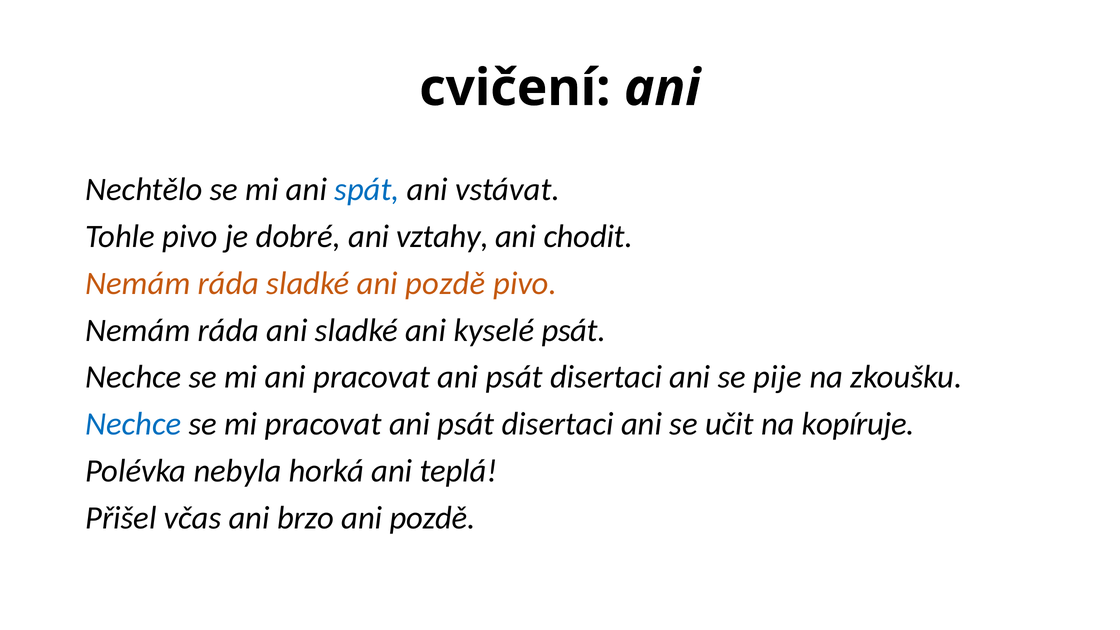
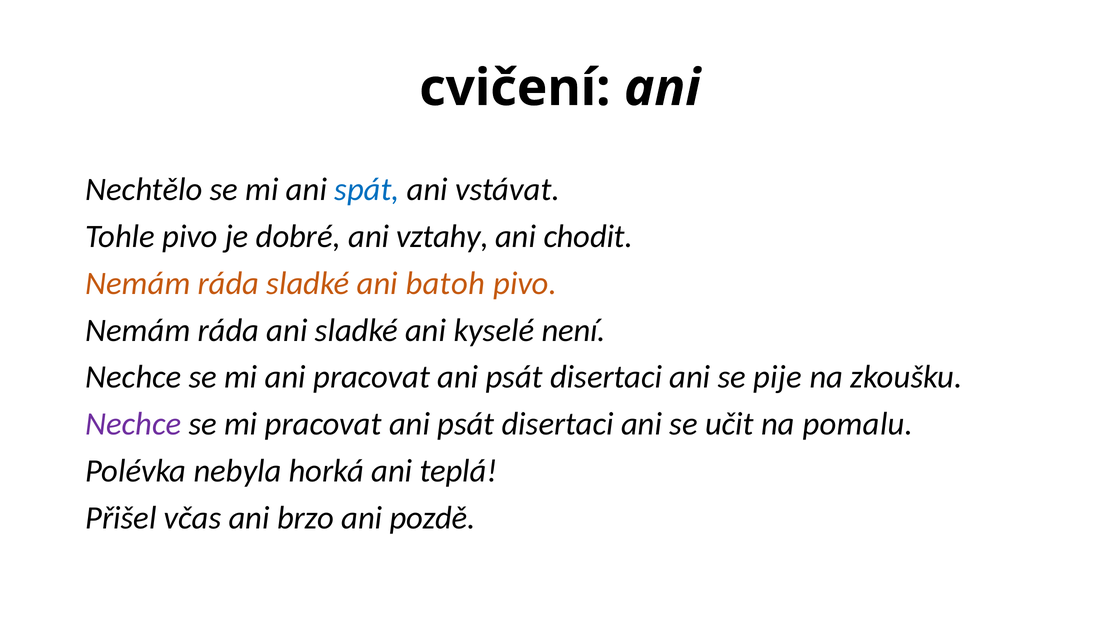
sladké ani pozdě: pozdě -> batoh
kyselé psát: psát -> není
Nechce at (133, 424) colour: blue -> purple
kopíruje: kopíruje -> pomalu
